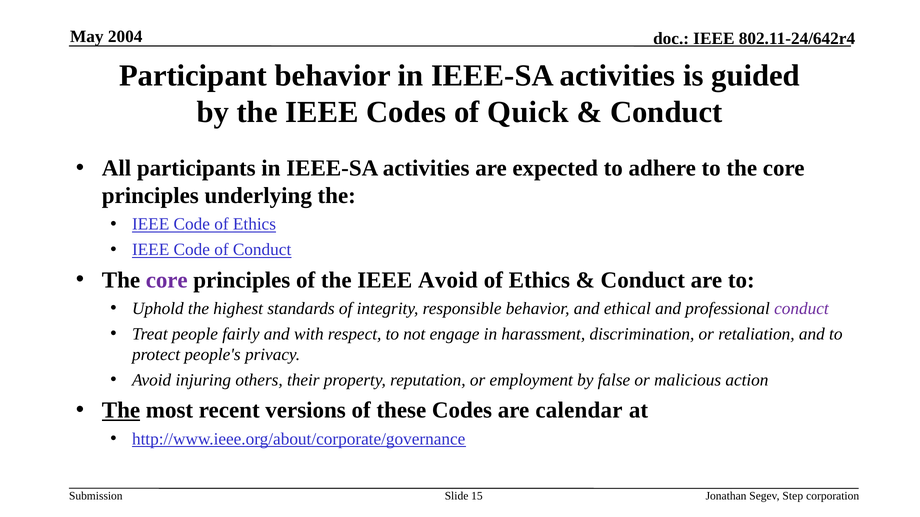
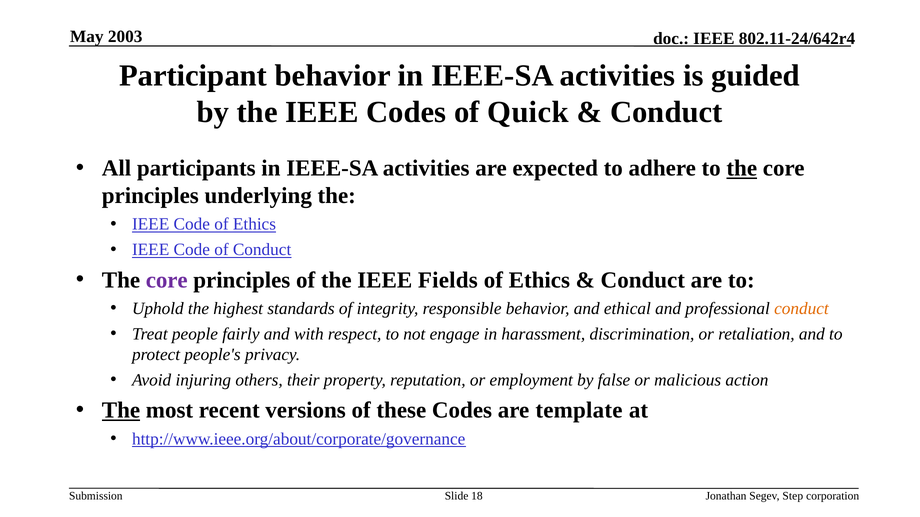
2004: 2004 -> 2003
the at (742, 168) underline: none -> present
IEEE Avoid: Avoid -> Fields
conduct at (801, 309) colour: purple -> orange
calendar: calendar -> template
15: 15 -> 18
